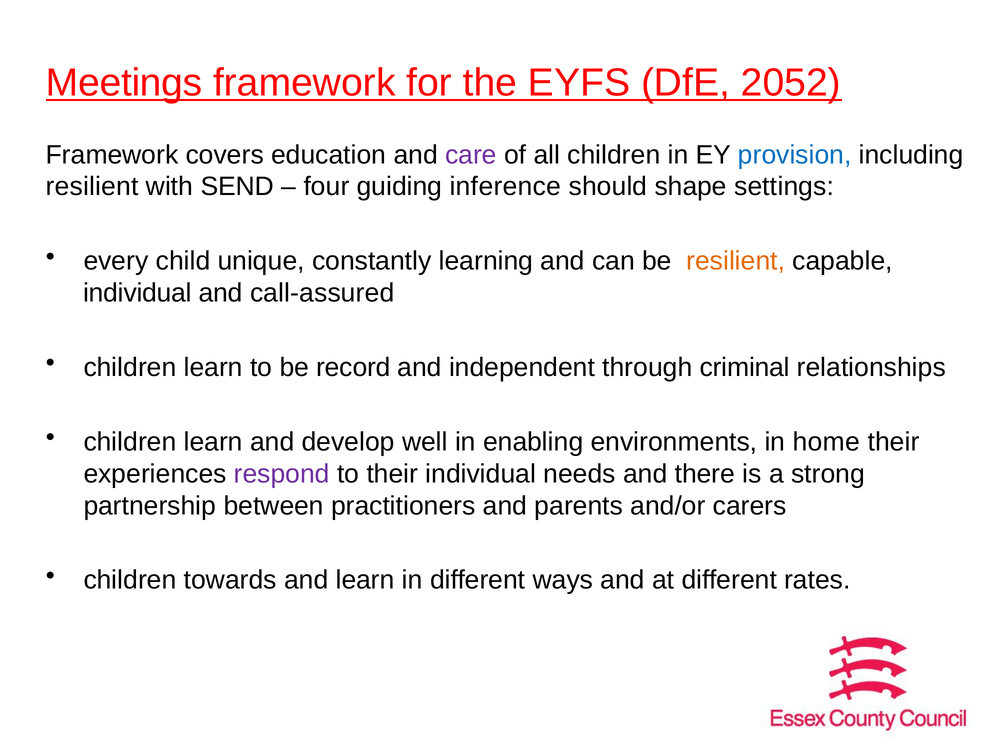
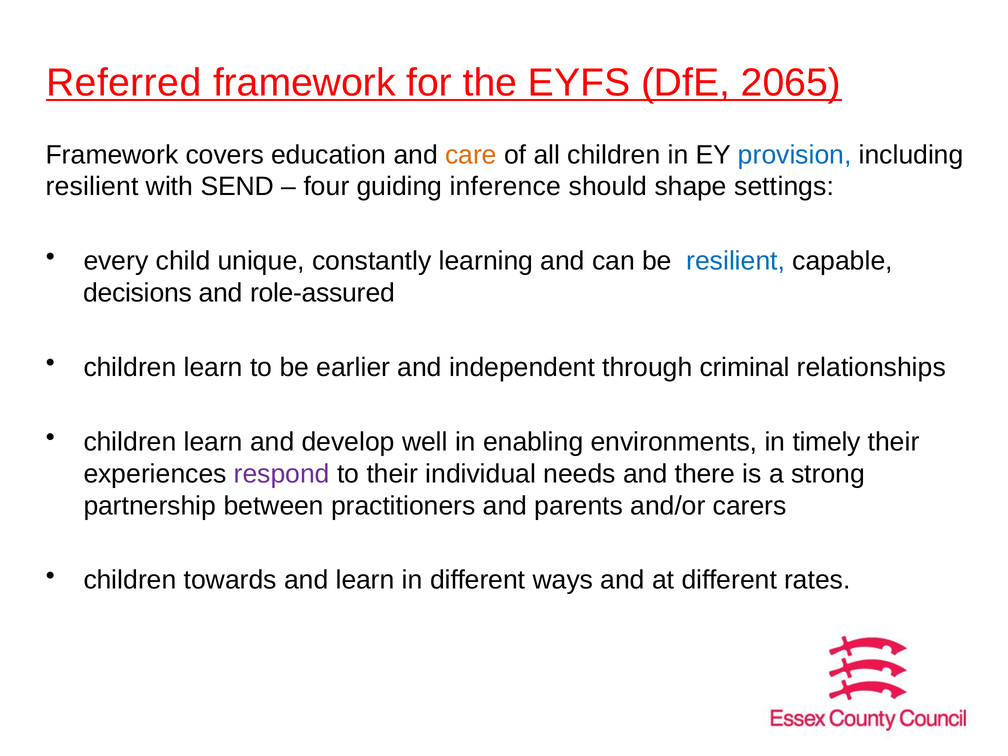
Meetings: Meetings -> Referred
2052: 2052 -> 2065
care colour: purple -> orange
resilient at (736, 261) colour: orange -> blue
individual at (137, 293): individual -> decisions
call-assured: call-assured -> role-assured
record: record -> earlier
home: home -> timely
